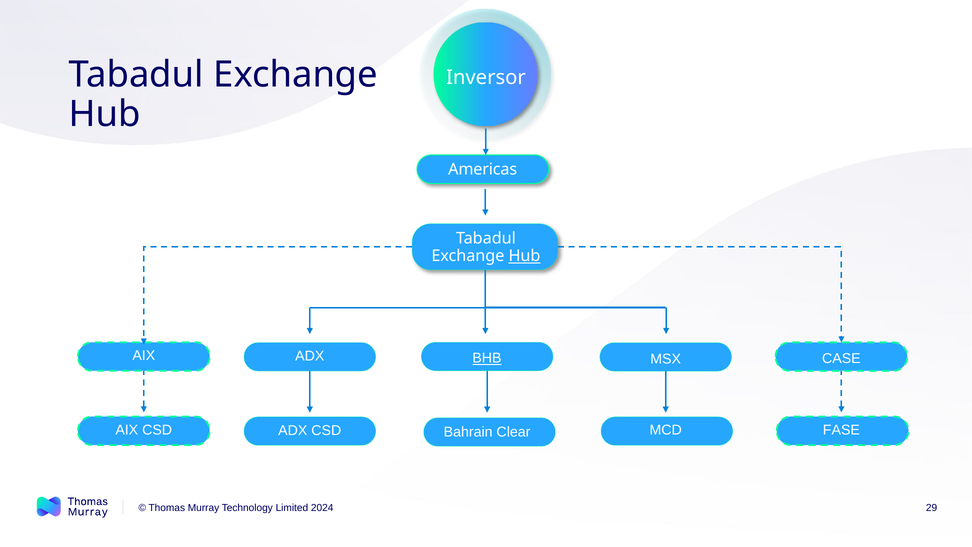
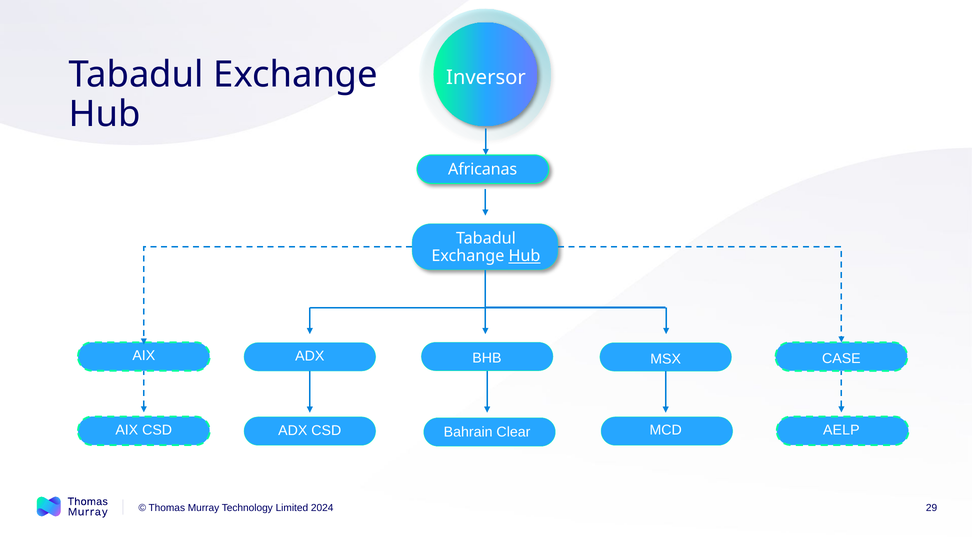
Americas: Americas -> Africanas
BHB underline: present -> none
FASE: FASE -> AELP
